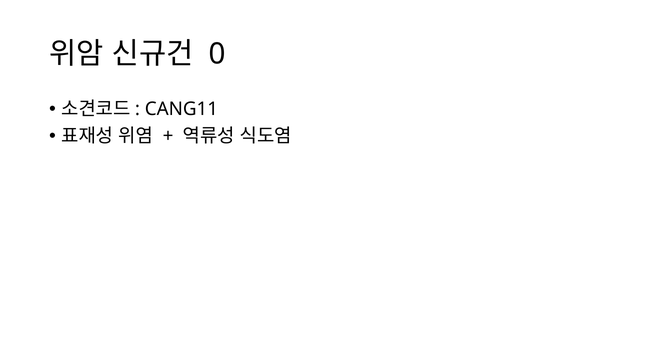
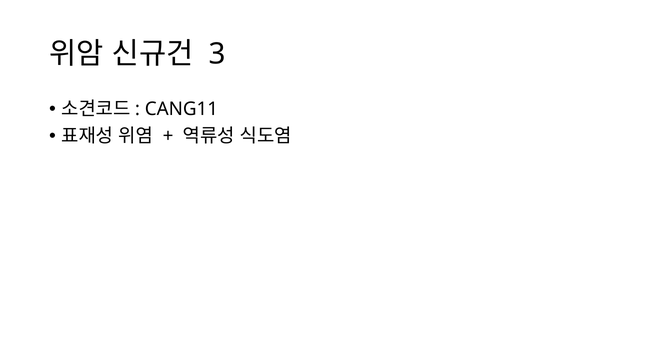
0: 0 -> 3
